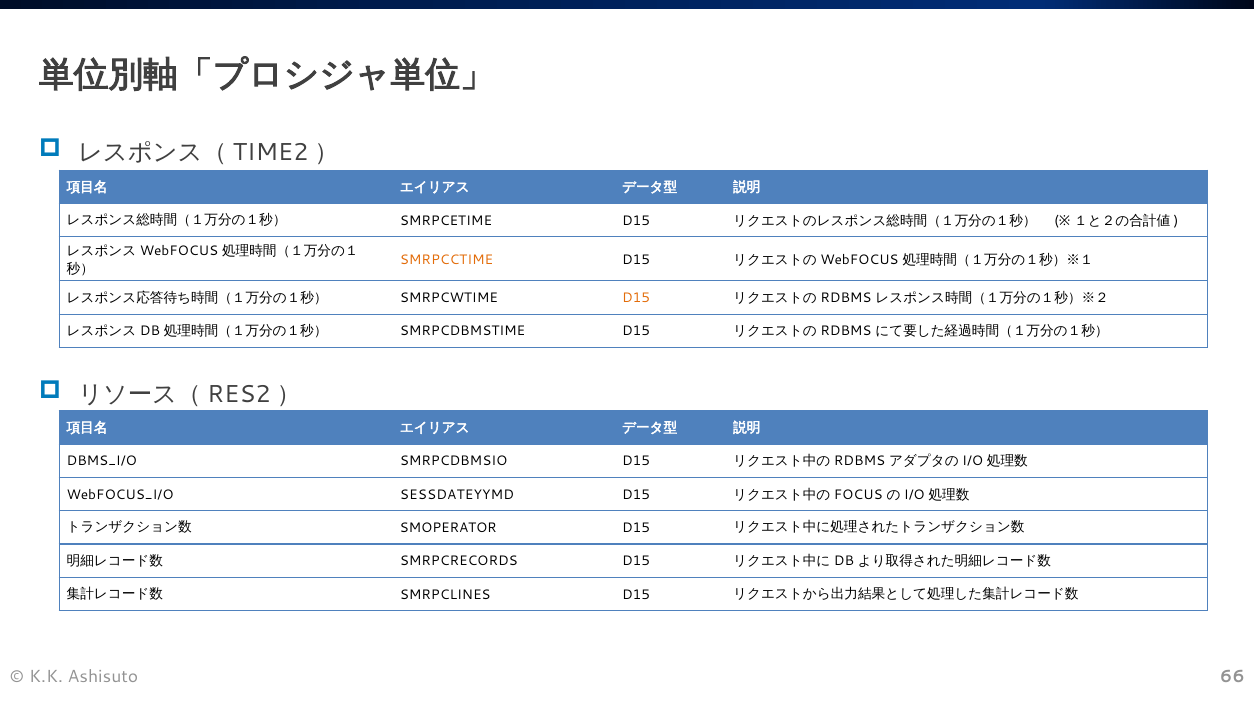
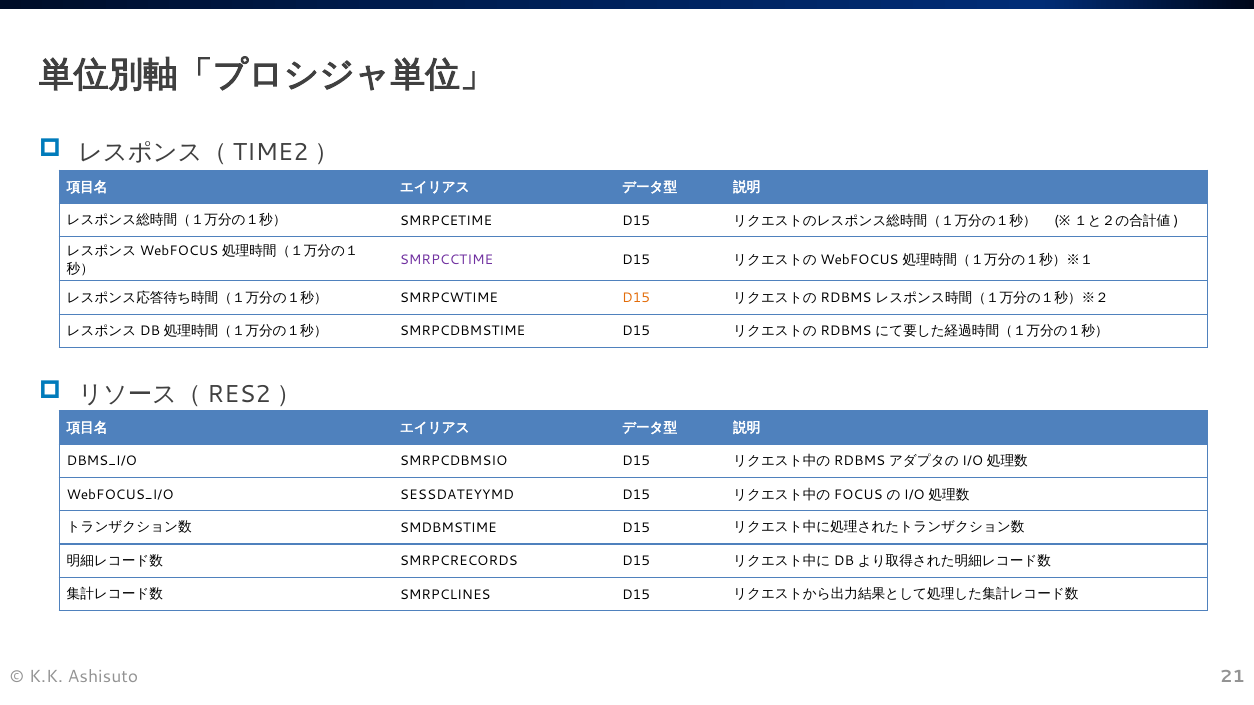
SMRPCCTIME colour: orange -> purple
SMOPERATOR: SMOPERATOR -> SMDBMSTIME
66: 66 -> 21
